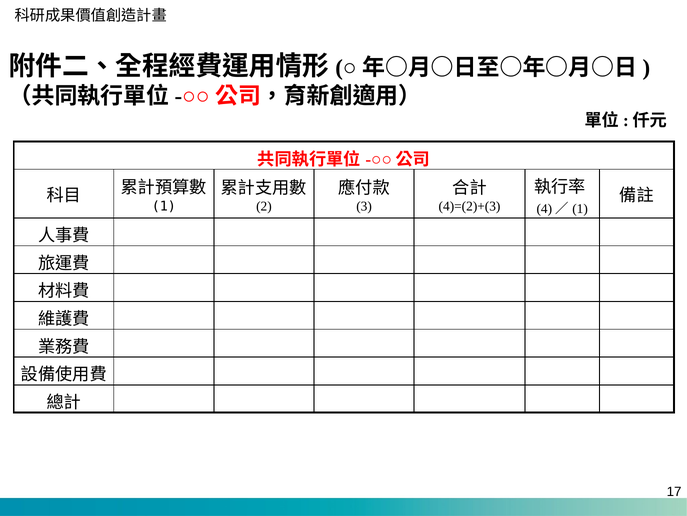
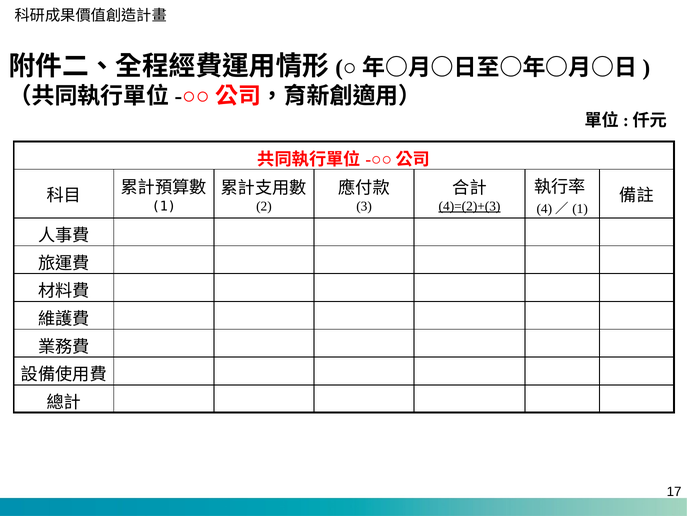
4)=(2)+(3 underline: none -> present
